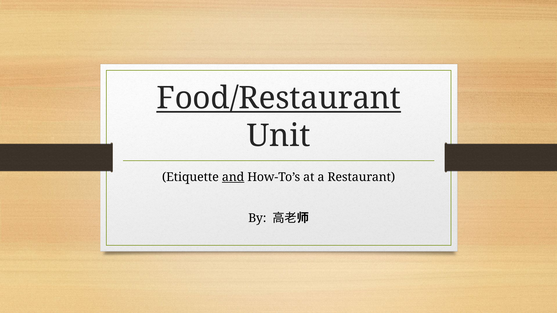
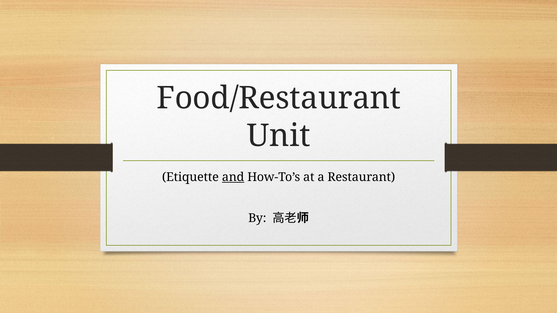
Food/Restaurant underline: present -> none
